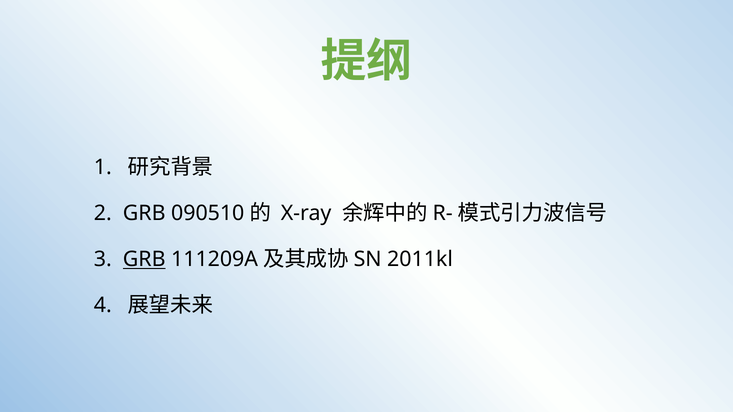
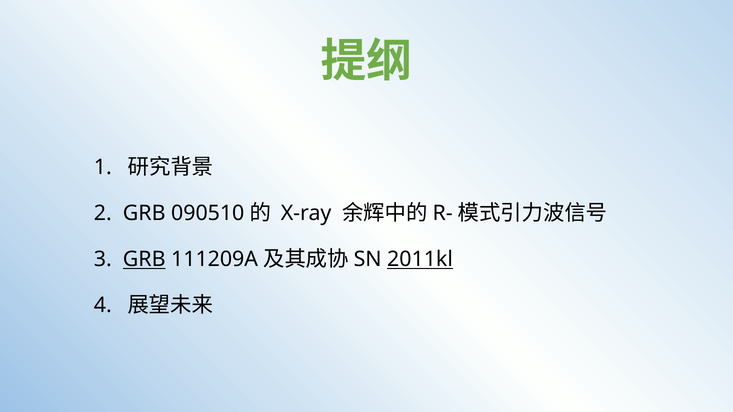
2011kl underline: none -> present
